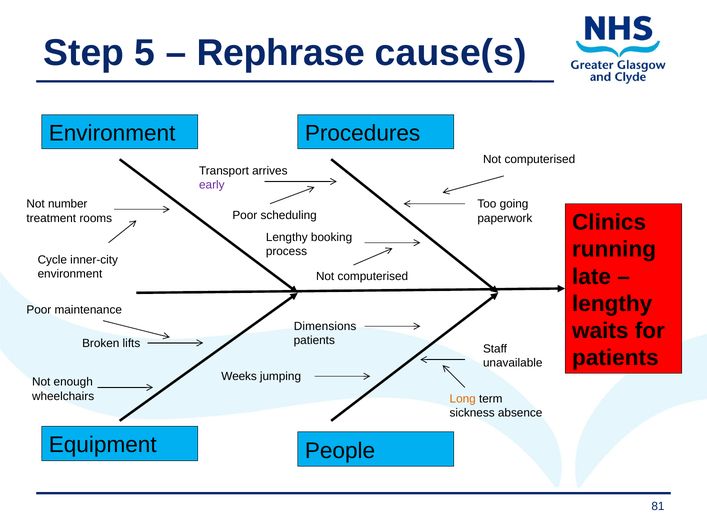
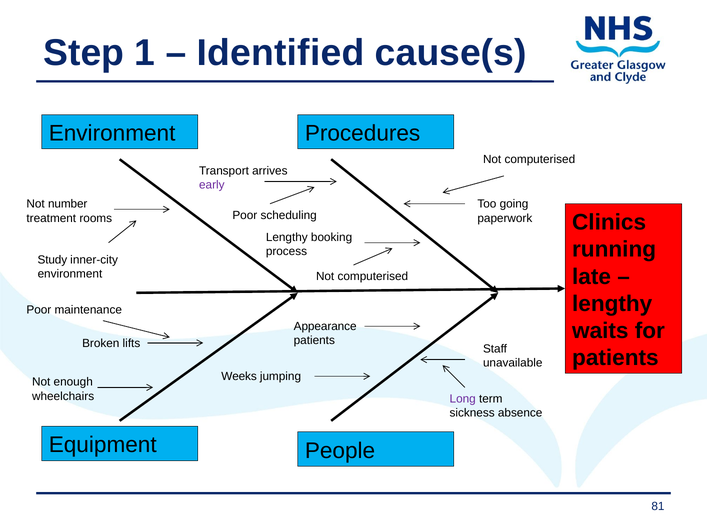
5: 5 -> 1
Rephrase: Rephrase -> Identified
Cycle: Cycle -> Study
Dimensions: Dimensions -> Appearance
Long colour: orange -> purple
